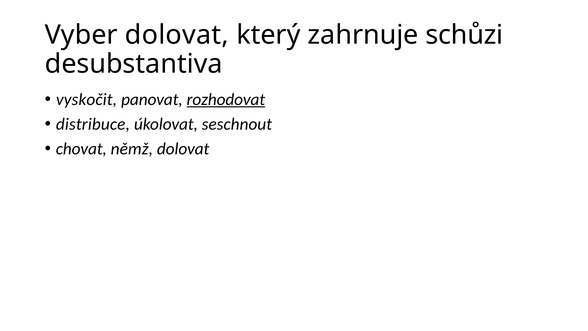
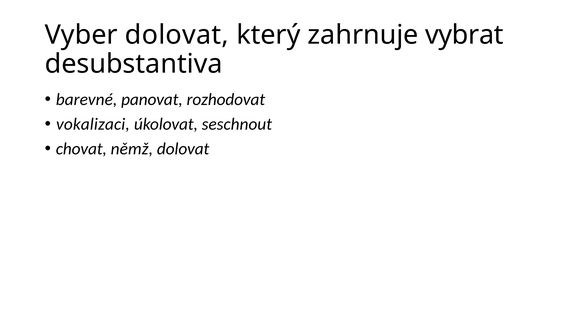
schůzi: schůzi -> vybrat
vyskočit: vyskočit -> barevné
rozhodovat underline: present -> none
distribuce: distribuce -> vokalizaci
